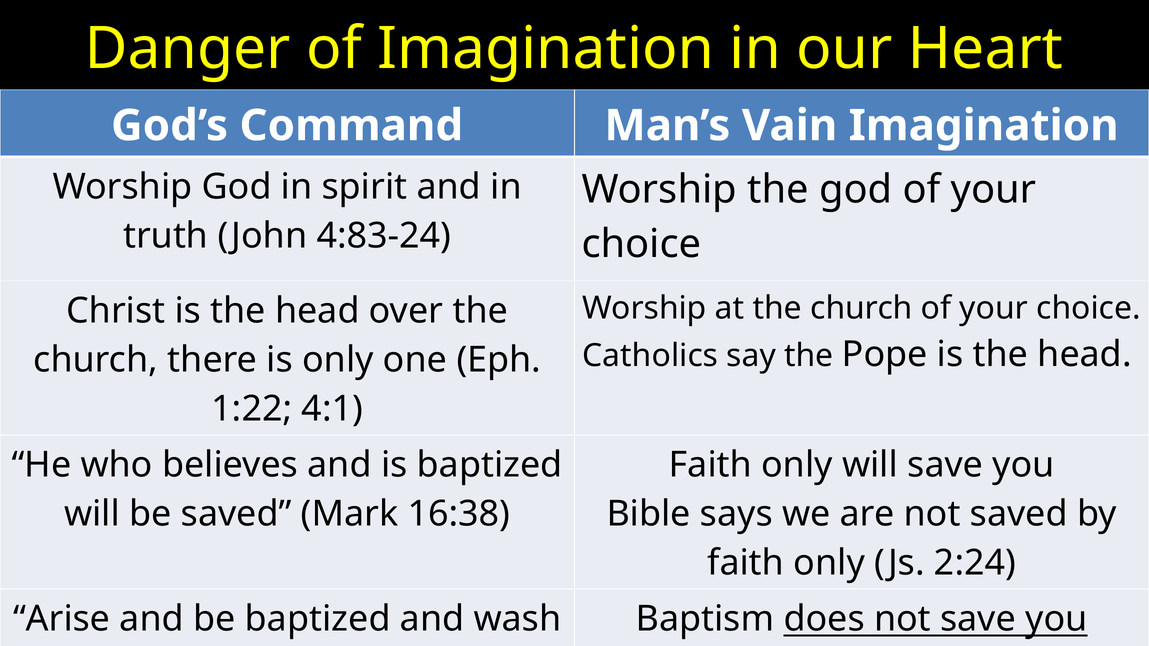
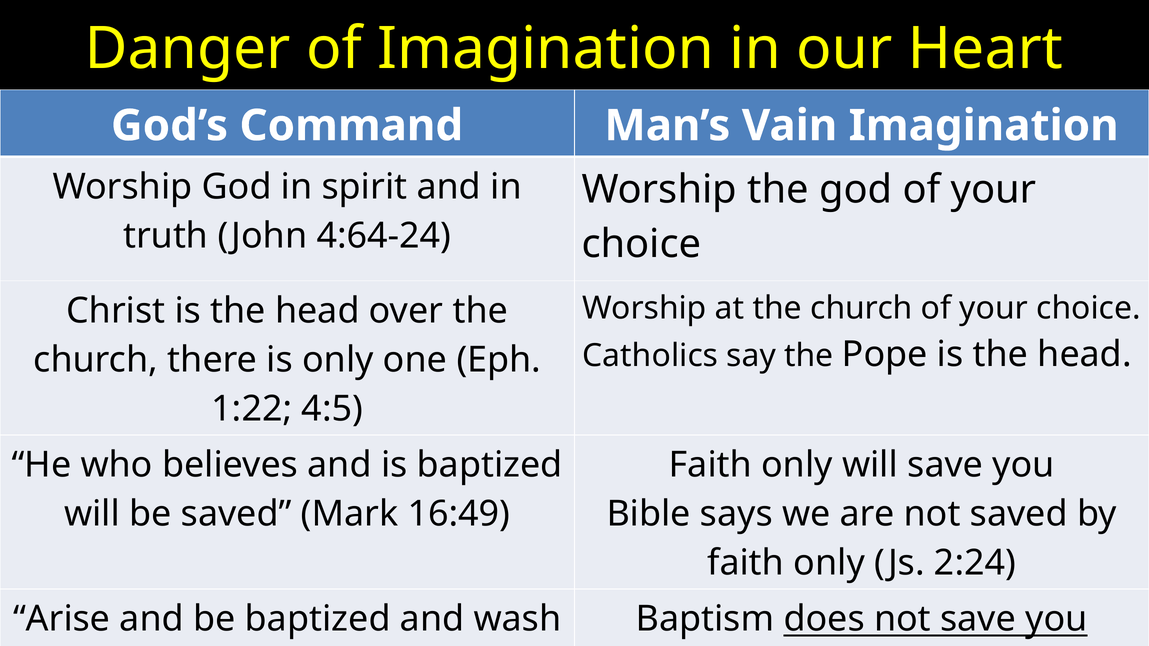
4:83-24: 4:83-24 -> 4:64-24
4:1: 4:1 -> 4:5
16:38: 16:38 -> 16:49
